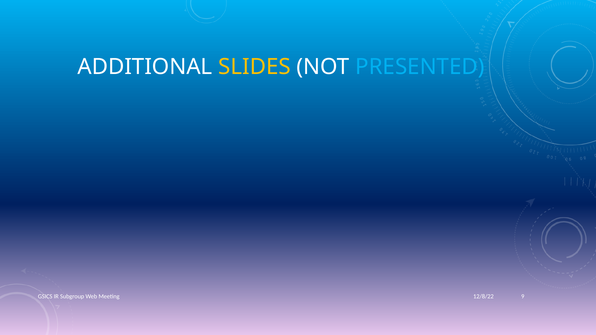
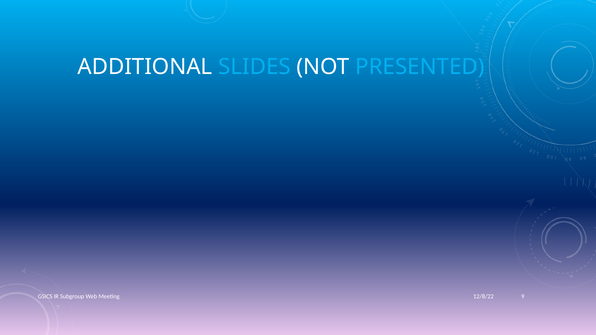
SLIDES colour: yellow -> light blue
